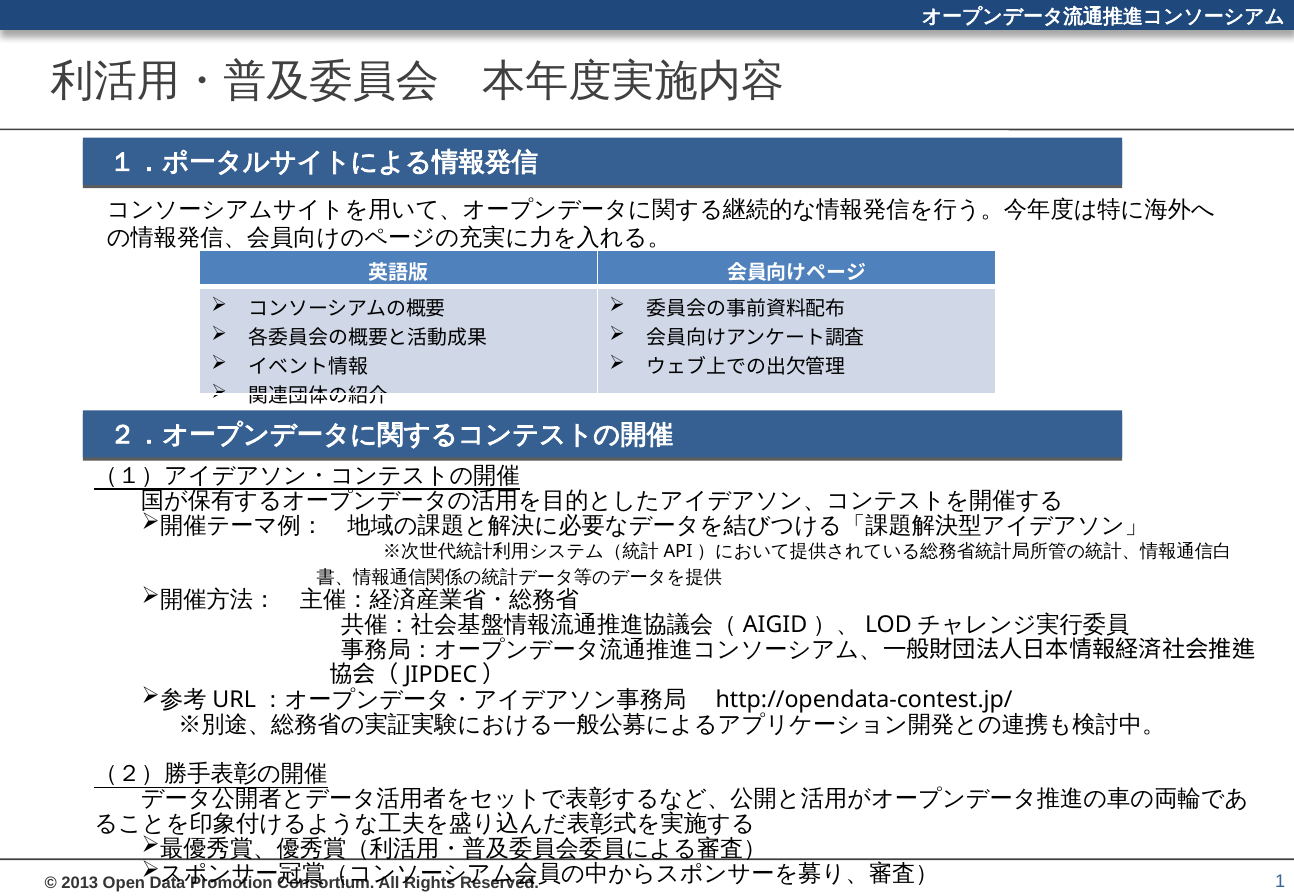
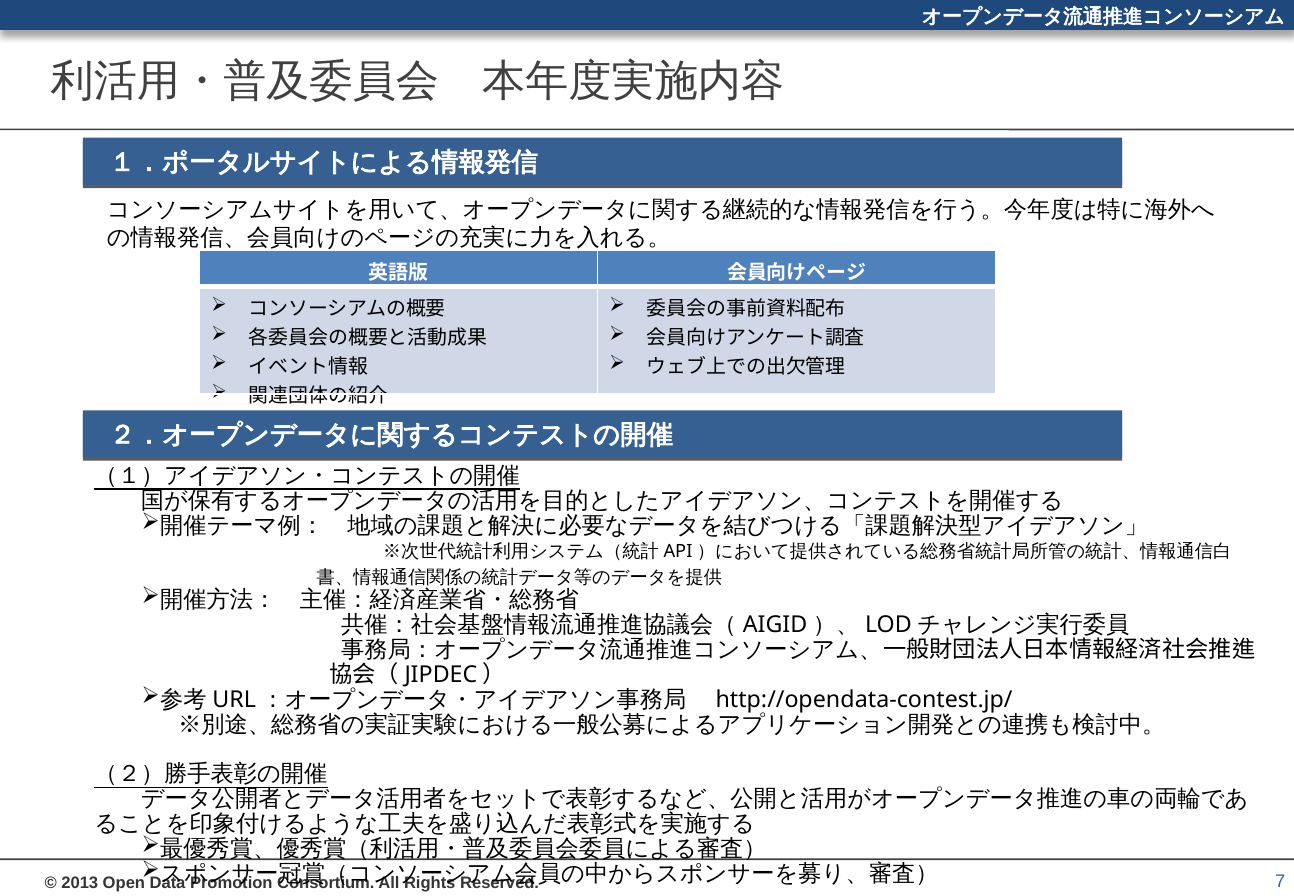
1: 1 -> 7
